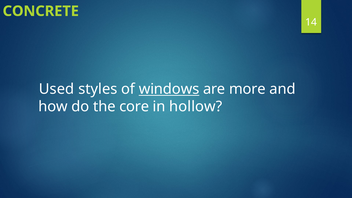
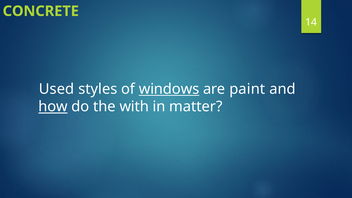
more: more -> paint
how underline: none -> present
core: core -> with
hollow: hollow -> matter
